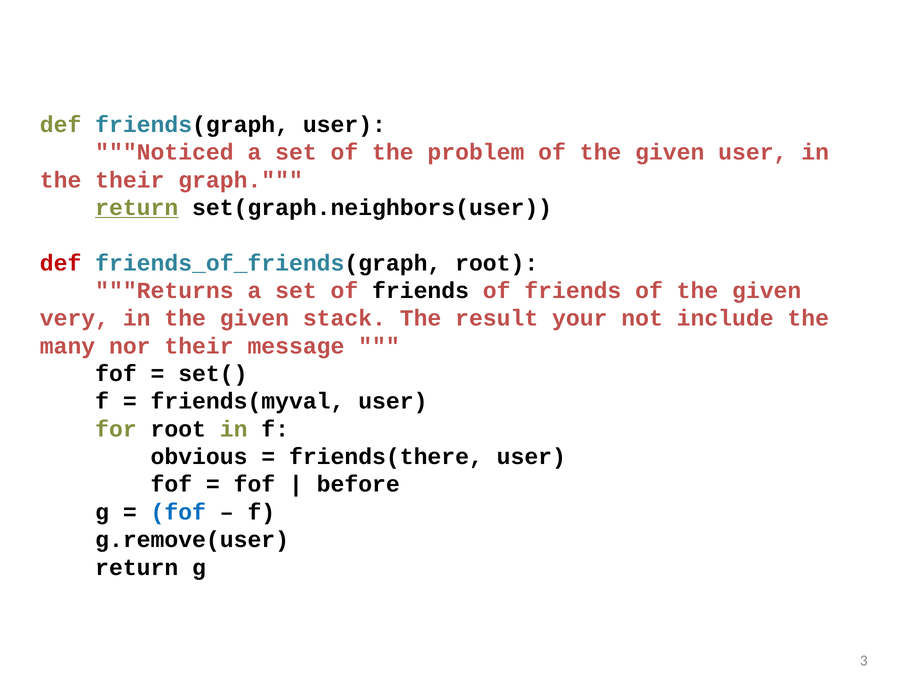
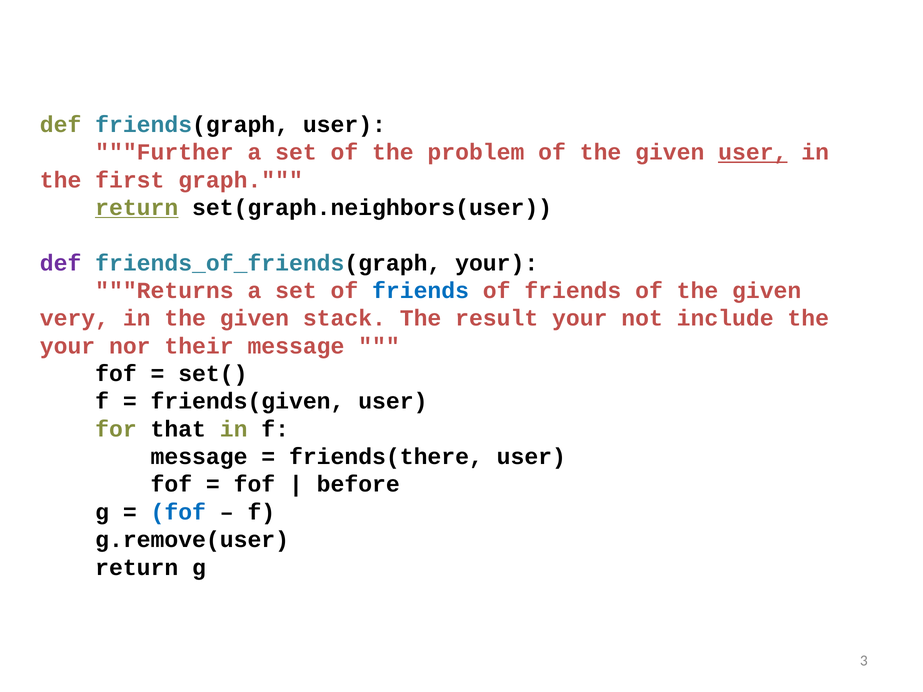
Noticed: Noticed -> Further
user at (753, 152) underline: none -> present
the their: their -> first
def at (61, 263) colour: red -> purple
friends_of_friends(graph root: root -> your
friends at (421, 291) colour: black -> blue
many at (68, 346): many -> your
friends(myval: friends(myval -> friends(given
for root: root -> that
obvious at (199, 457): obvious -> message
